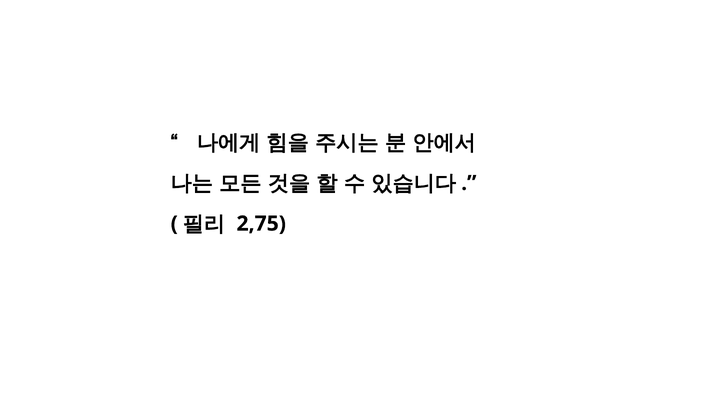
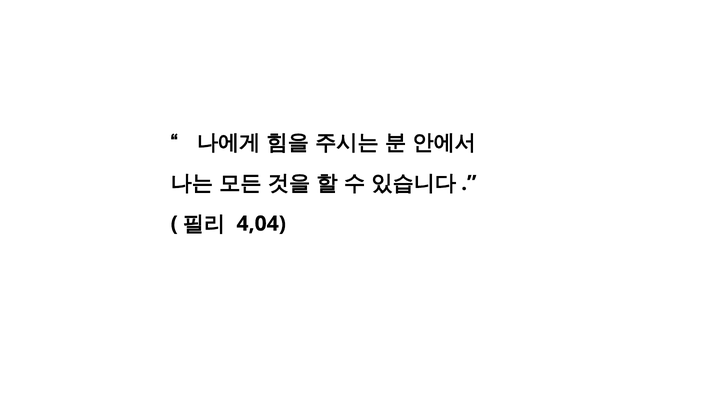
2,75: 2,75 -> 4,04
